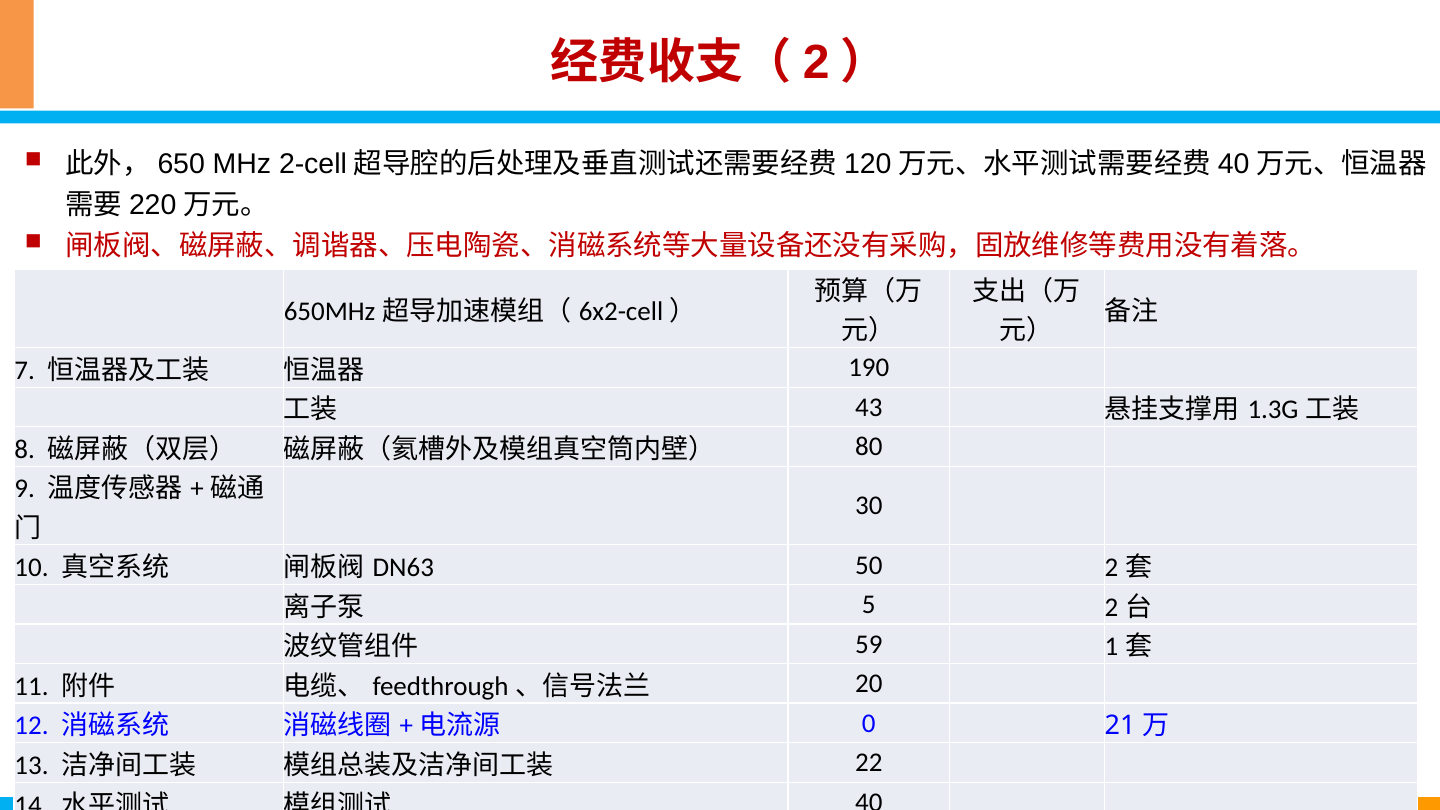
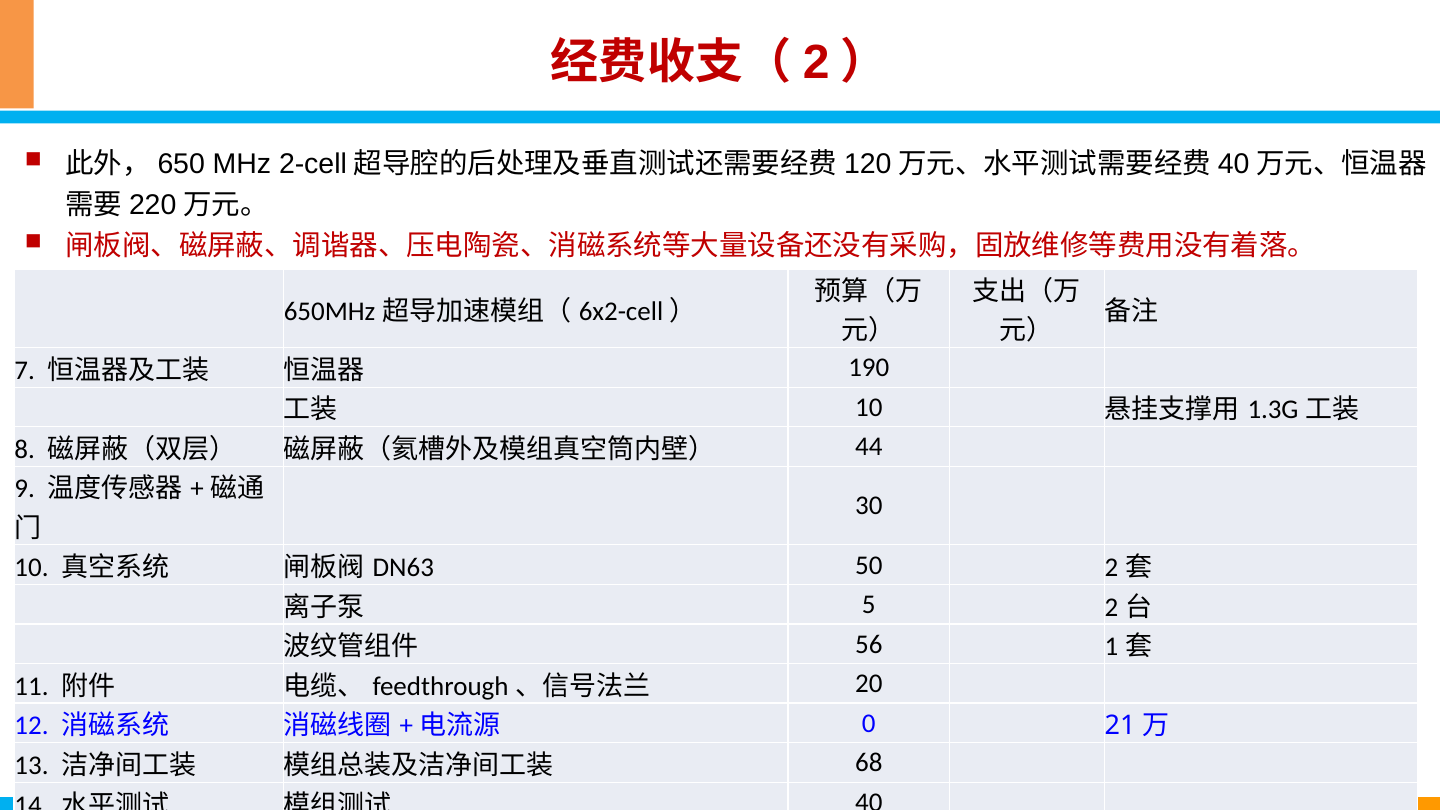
43 at (869, 407): 43 -> 10
80: 80 -> 44
59: 59 -> 56
22: 22 -> 68
